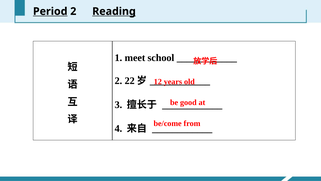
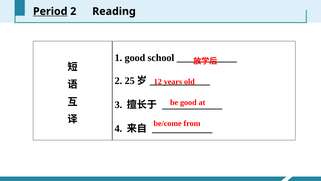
Reading underline: present -> none
1 meet: meet -> good
22: 22 -> 25
